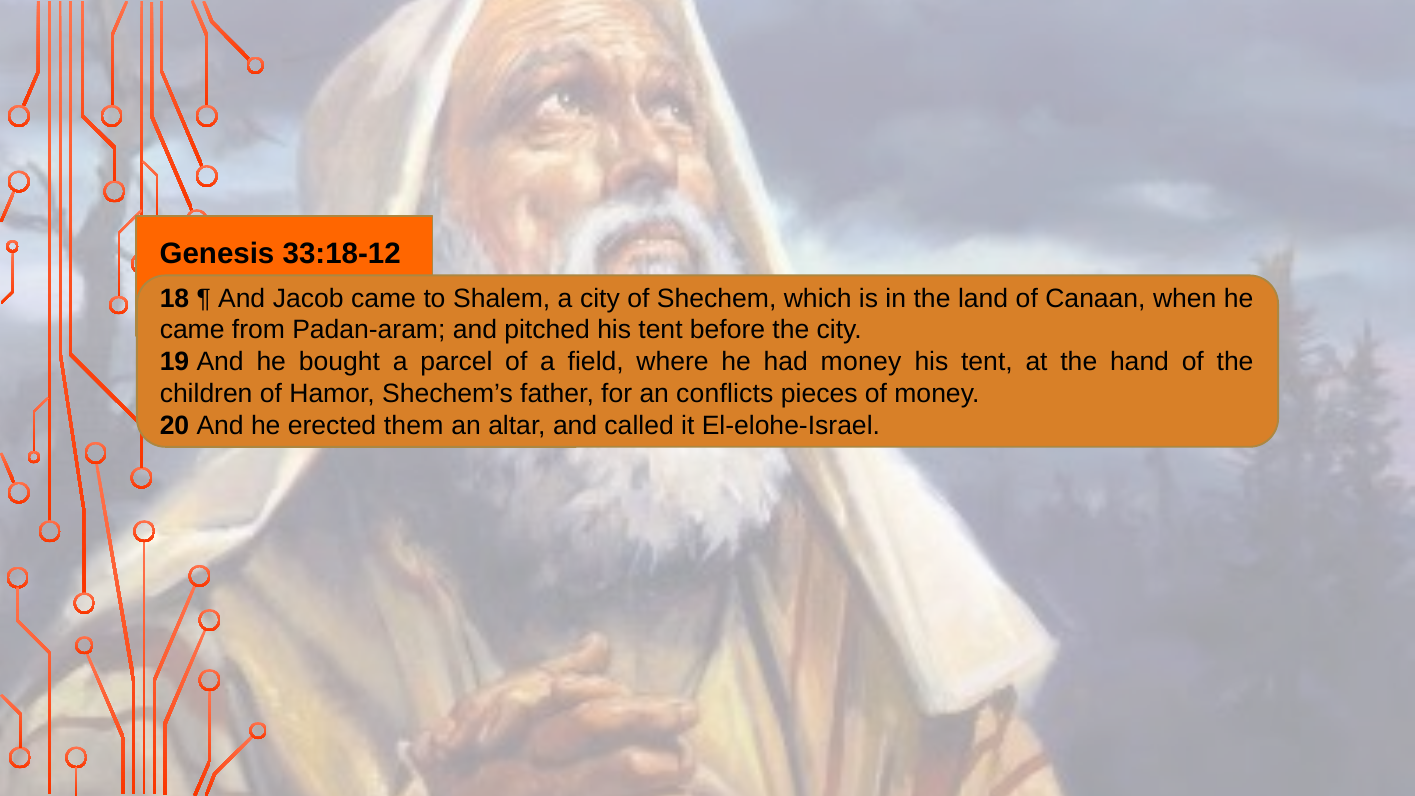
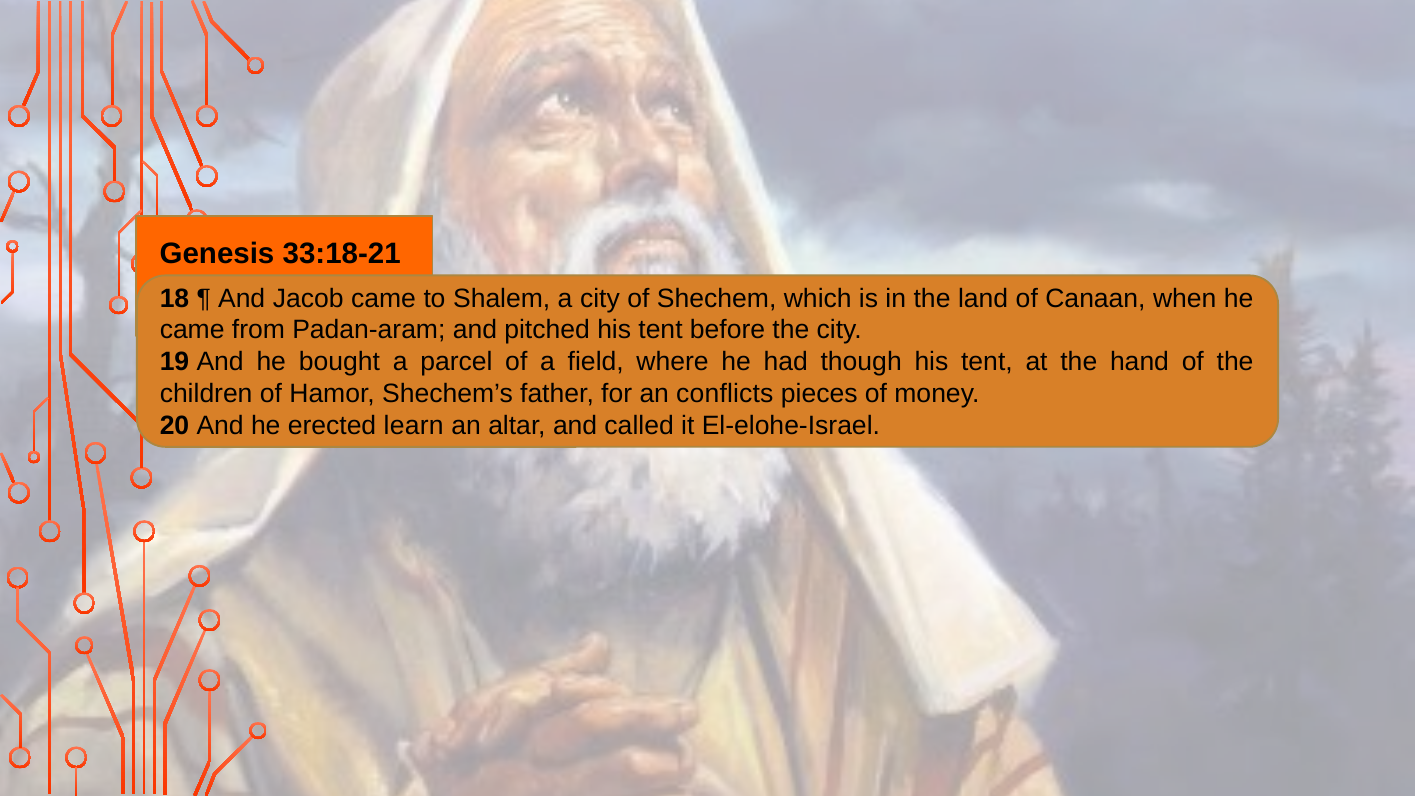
33:18-12: 33:18-12 -> 33:18-21
had money: money -> though
them: them -> learn
